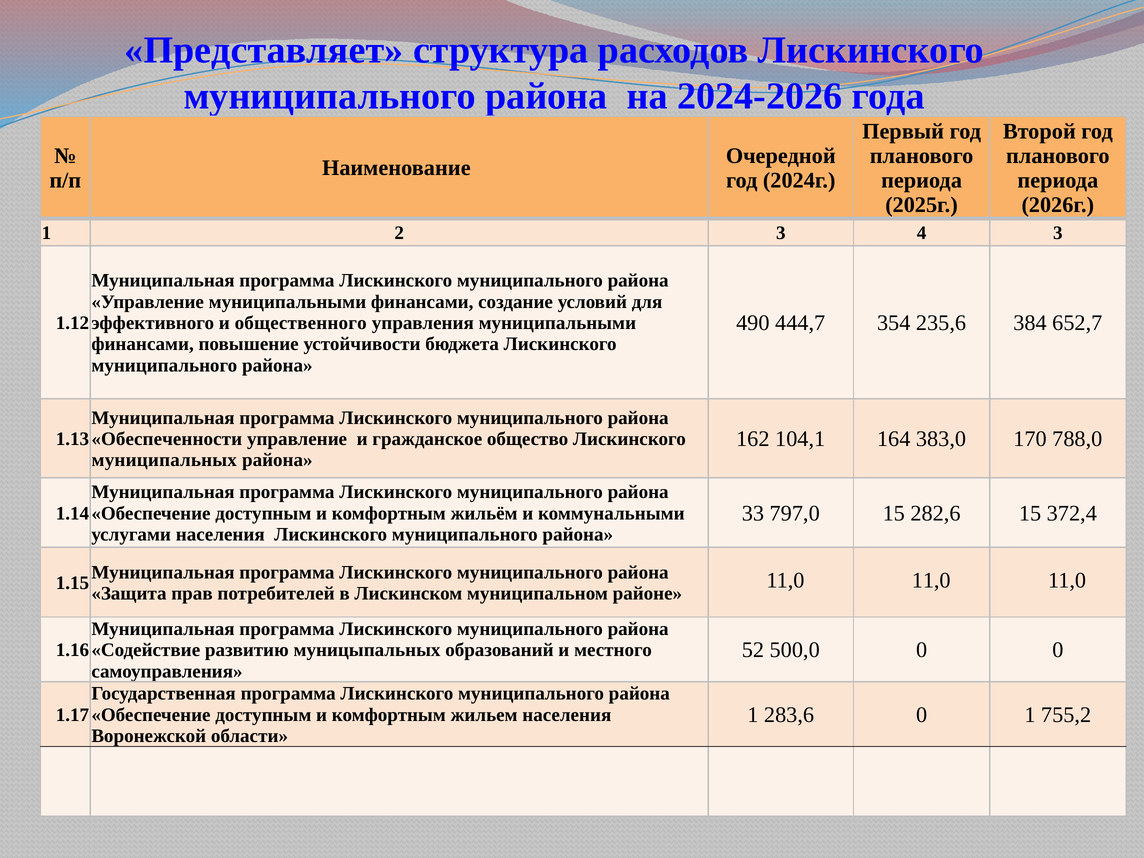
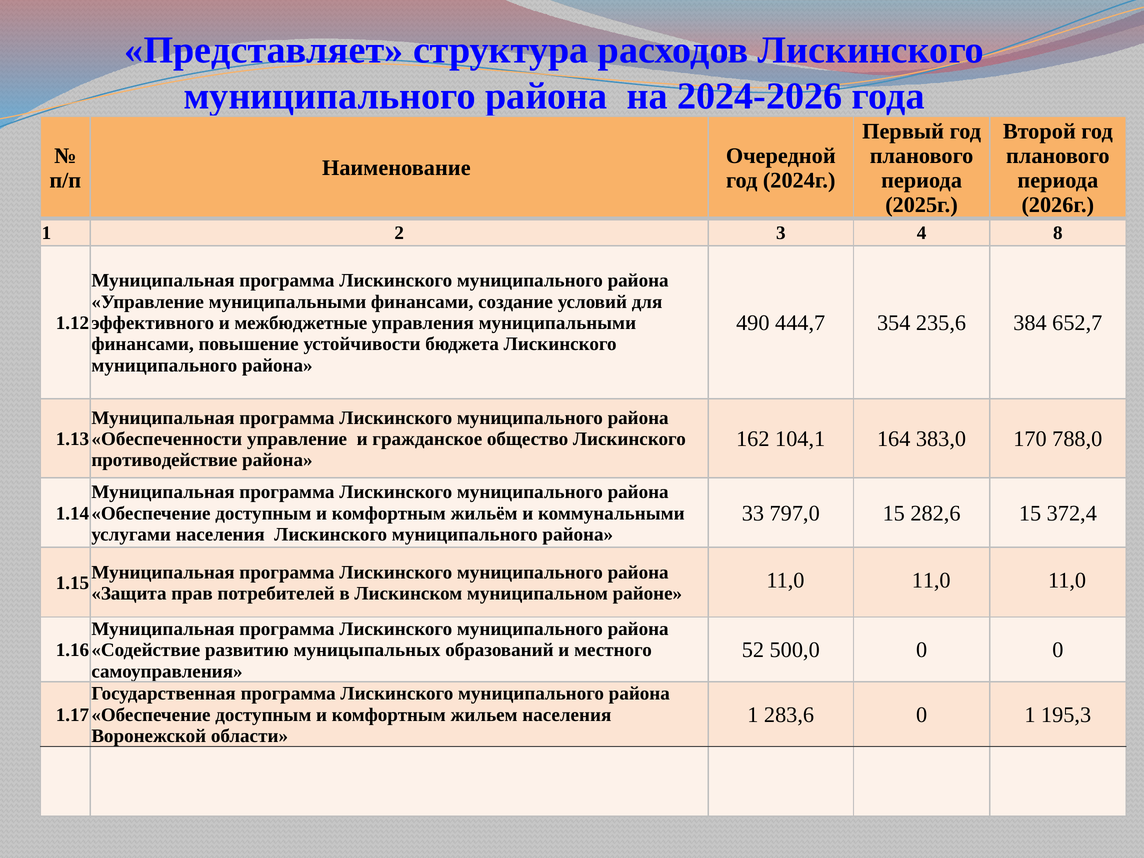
4 3: 3 -> 8
общественного: общественного -> межбюджетные
муниципальных: муниципальных -> противодействие
755,2: 755,2 -> 195,3
